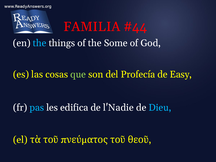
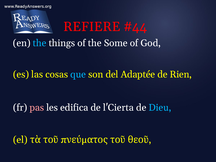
FAMILIA: FAMILIA -> REFIERE
que colour: light green -> light blue
Profecía: Profecía -> Adaptée
Easy: Easy -> Rien
pas colour: light blue -> pink
l'Nadie: l'Nadie -> l'Cierta
